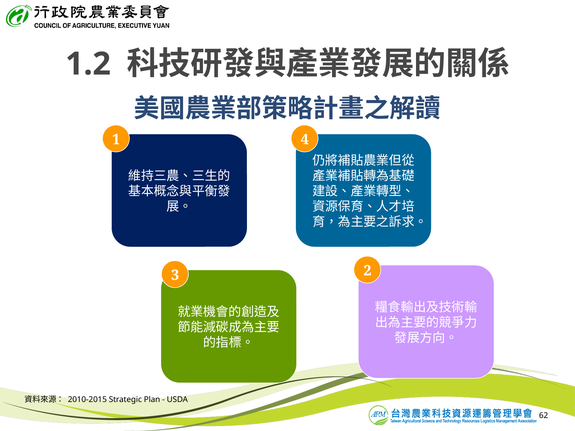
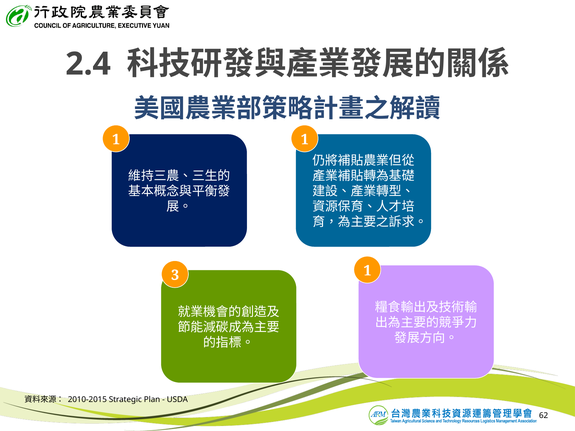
1.2: 1.2 -> 2.4
1 4: 4 -> 1
3 2: 2 -> 1
